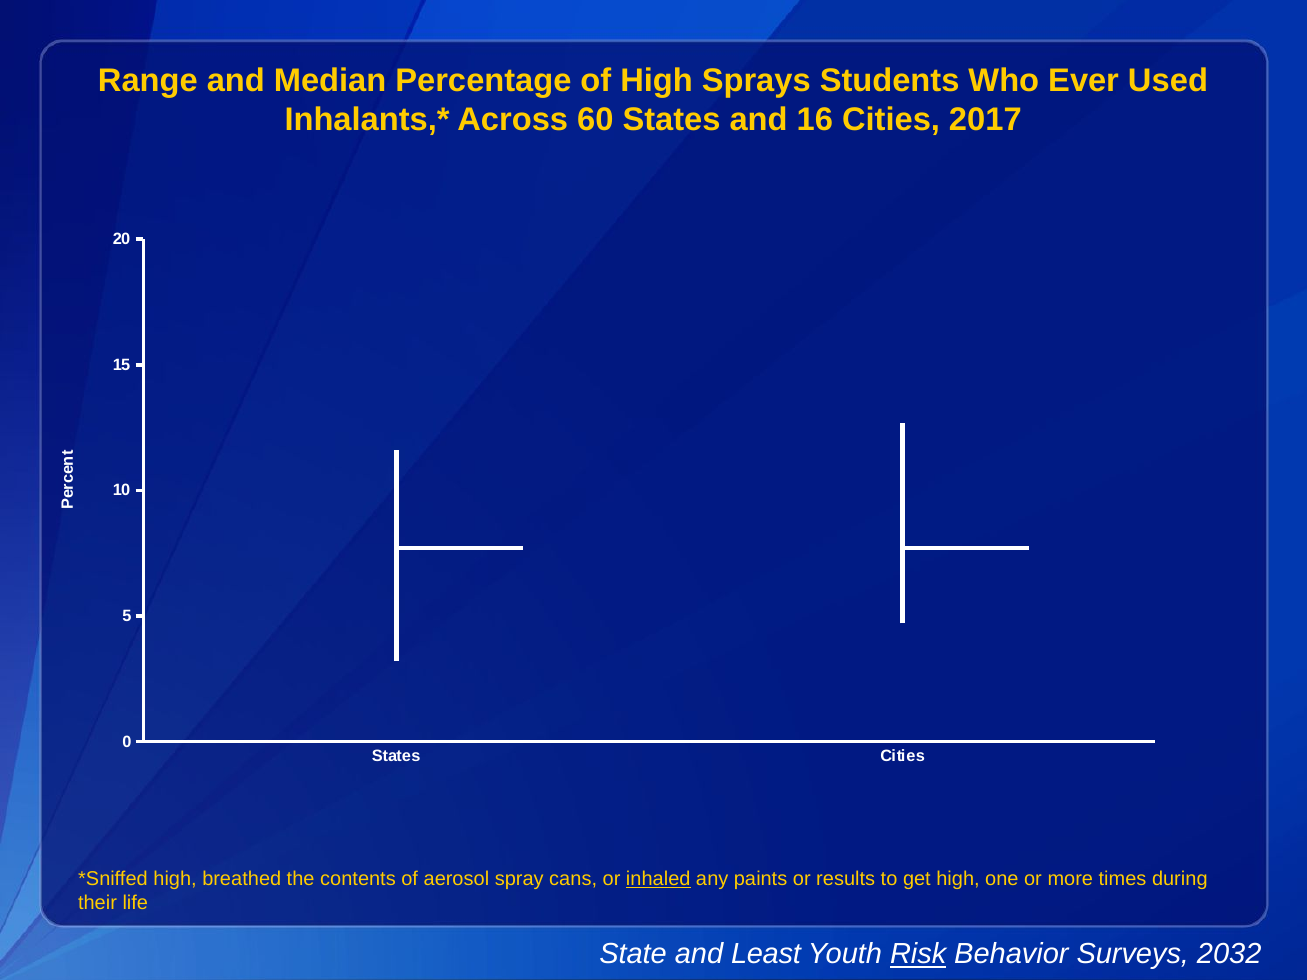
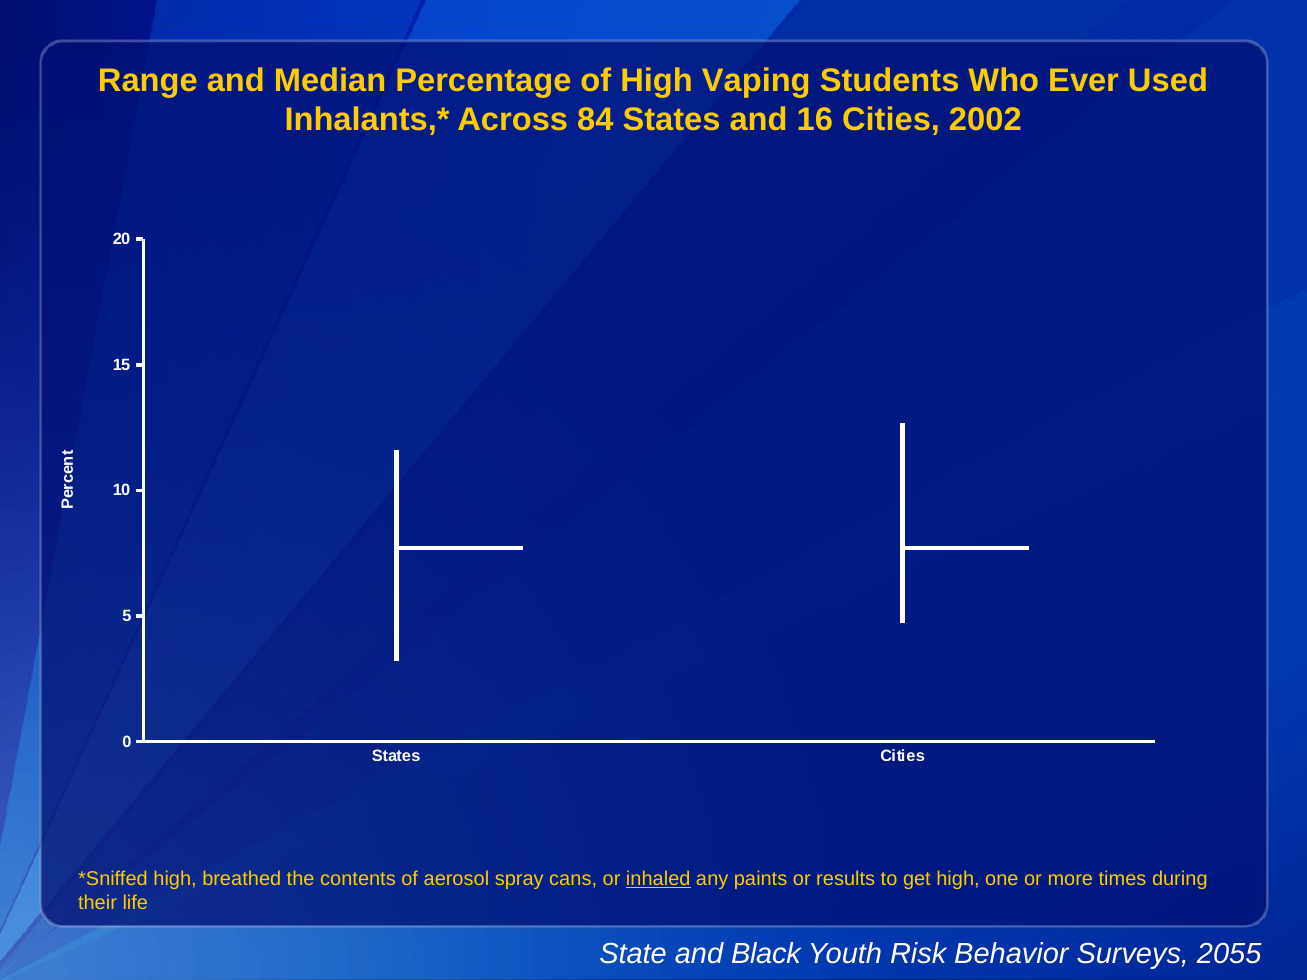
Sprays: Sprays -> Vaping
60: 60 -> 84
2017: 2017 -> 2002
Least: Least -> Black
Risk underline: present -> none
2032: 2032 -> 2055
